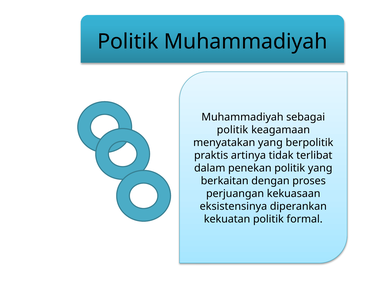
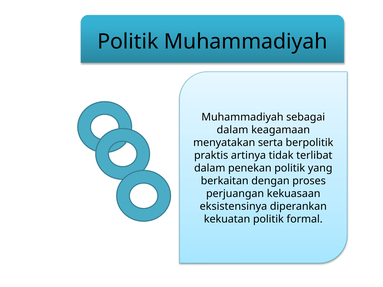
politik at (232, 130): politik -> dalam
menyatakan yang: yang -> serta
